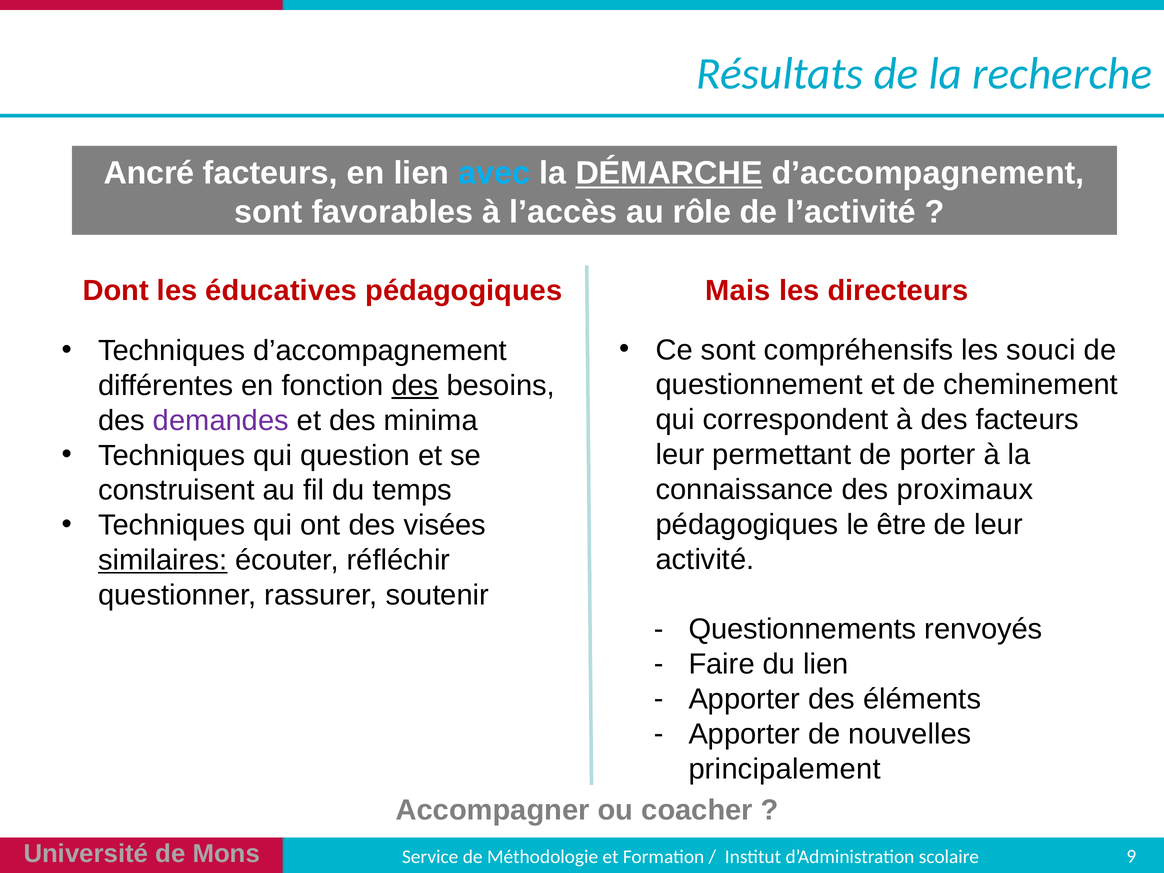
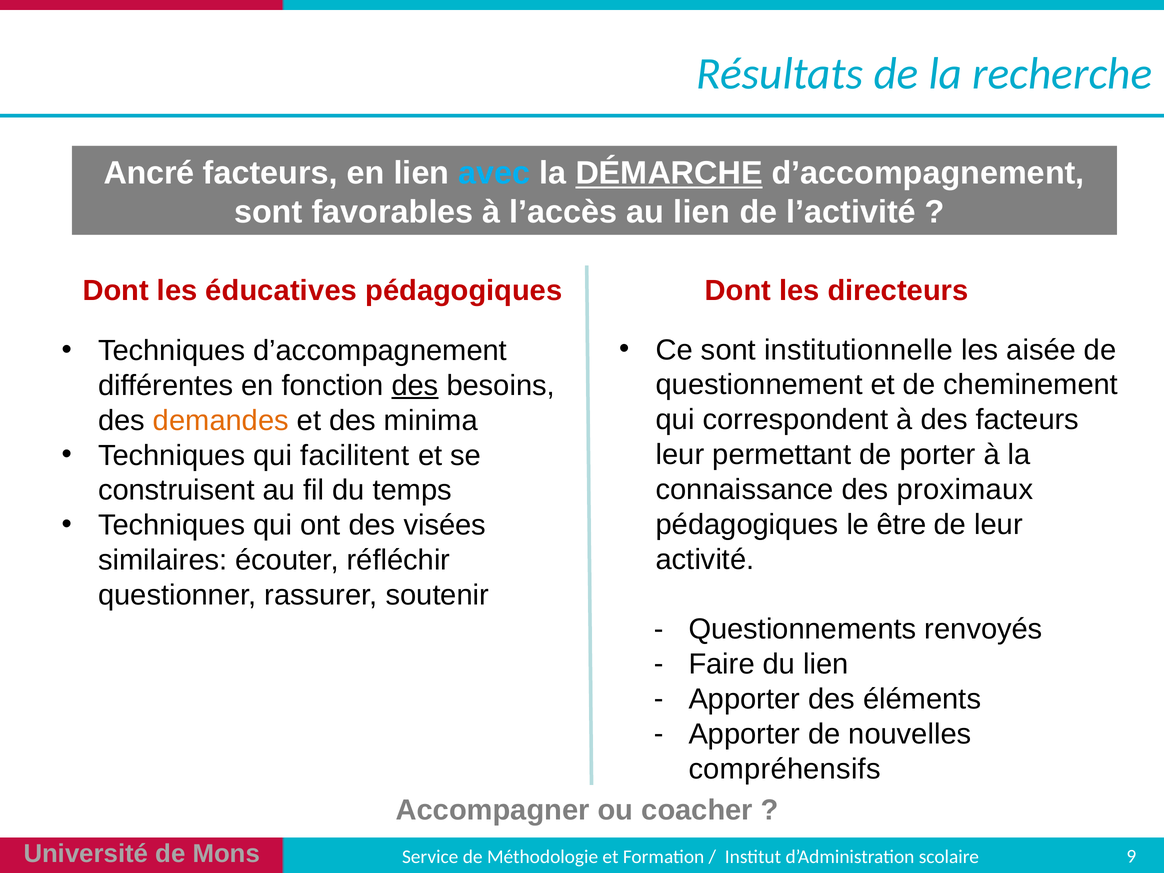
au rôle: rôle -> lien
Mais at (738, 291): Mais -> Dont
compréhensifs: compréhensifs -> institutionnelle
souci: souci -> aisée
demandes colour: purple -> orange
question: question -> facilitent
similaires underline: present -> none
principalement: principalement -> compréhensifs
